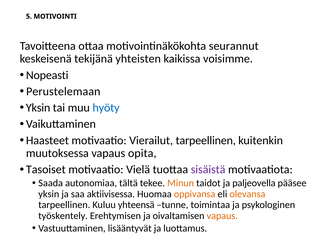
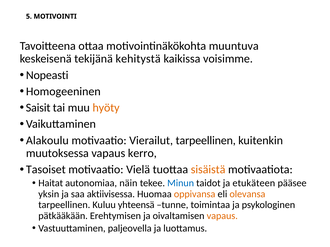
seurannut: seurannut -> muuntuva
yhteisten: yhteisten -> kehitystä
Perustelemaan: Perustelemaan -> Homogeeninen
Yksin at (38, 108): Yksin -> Saisit
hyöty colour: blue -> orange
Haasteet: Haasteet -> Alakoulu
opita: opita -> kerro
sisäistä colour: purple -> orange
Saada: Saada -> Haitat
tältä: tältä -> näin
Minun colour: orange -> blue
paljeovella: paljeovella -> etukäteen
työskentely: työskentely -> pätkääkään
lisääntyvät: lisääntyvät -> paljeovella
